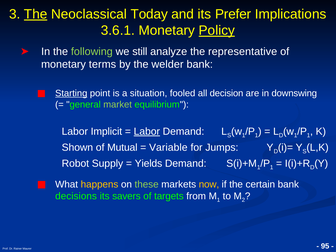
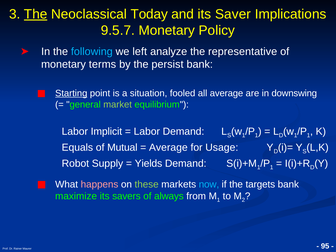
Prefer: Prefer -> Saver
3.6.1: 3.6.1 -> 9.5.7
Policy underline: present -> none
following colour: light green -> light blue
still: still -> left
welder: welder -> persist
all decision: decision -> average
Labor at (147, 131) underline: present -> none
Shown: Shown -> Equals
Variable at (168, 147): Variable -> Average
Jumps: Jumps -> Usage
happens colour: yellow -> pink
now colour: yellow -> light blue
certain: certain -> targets
decisions: decisions -> maximize
targets: targets -> always
